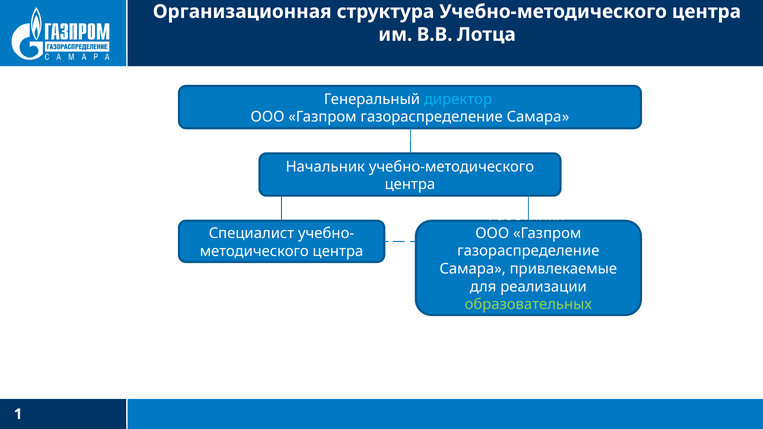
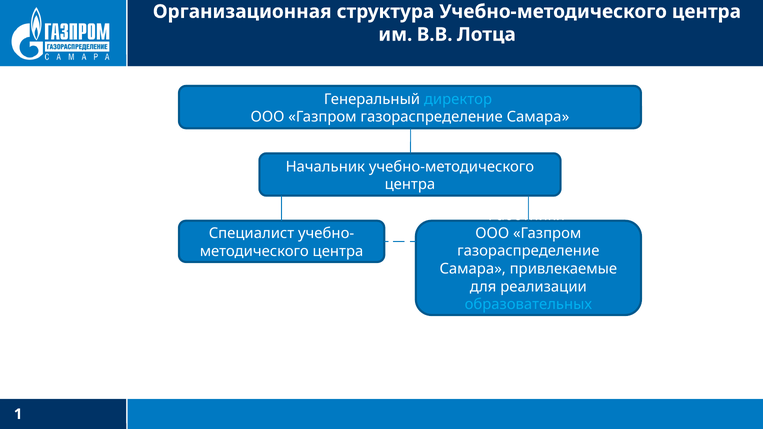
образовательных colour: light green -> light blue
